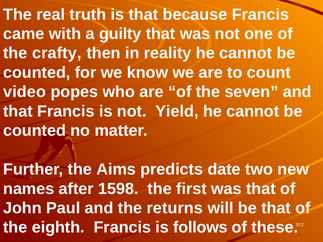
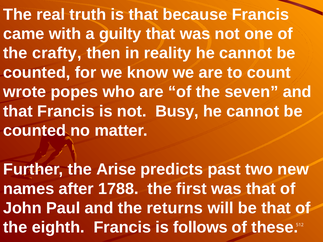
video: video -> wrote
Yield: Yield -> Busy
Aims: Aims -> Arise
date: date -> past
1598: 1598 -> 1788
